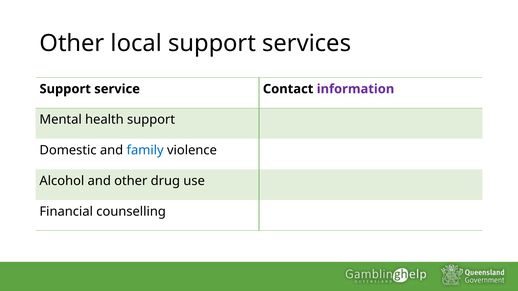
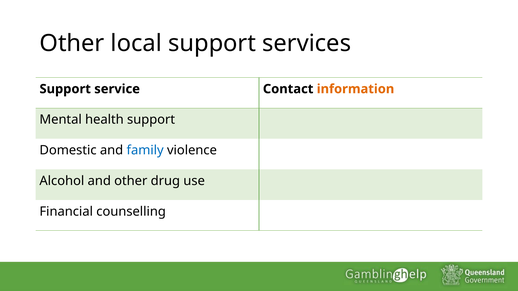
information colour: purple -> orange
